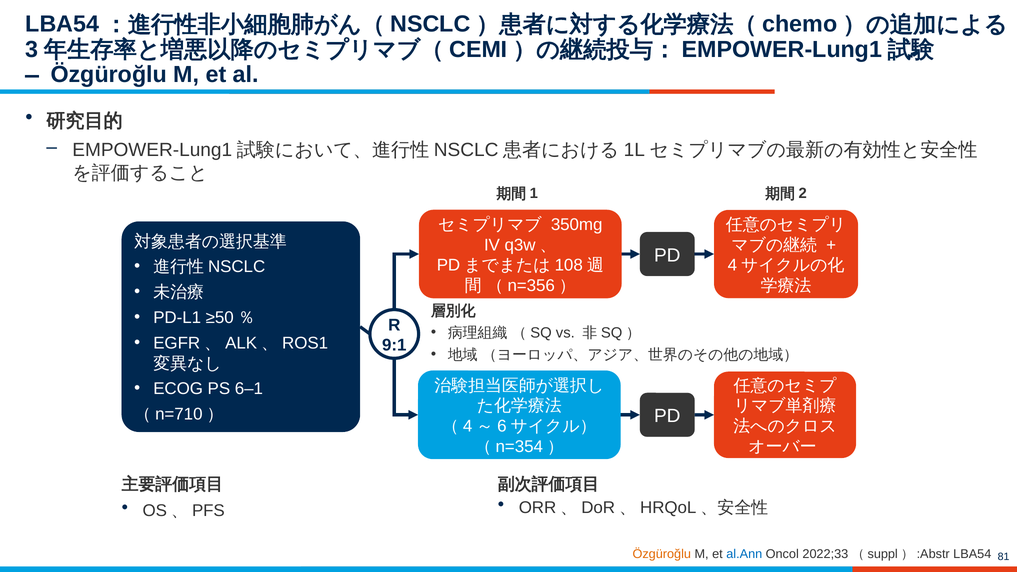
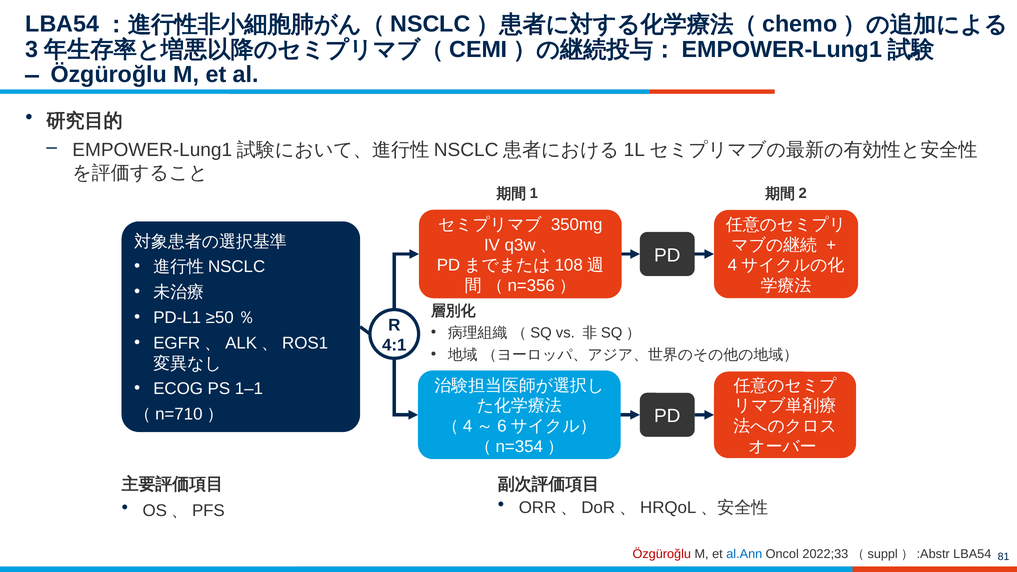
9:1: 9:1 -> 4:1
6–1: 6–1 -> 1–1
Özgüroğlu at (662, 554) colour: orange -> red
